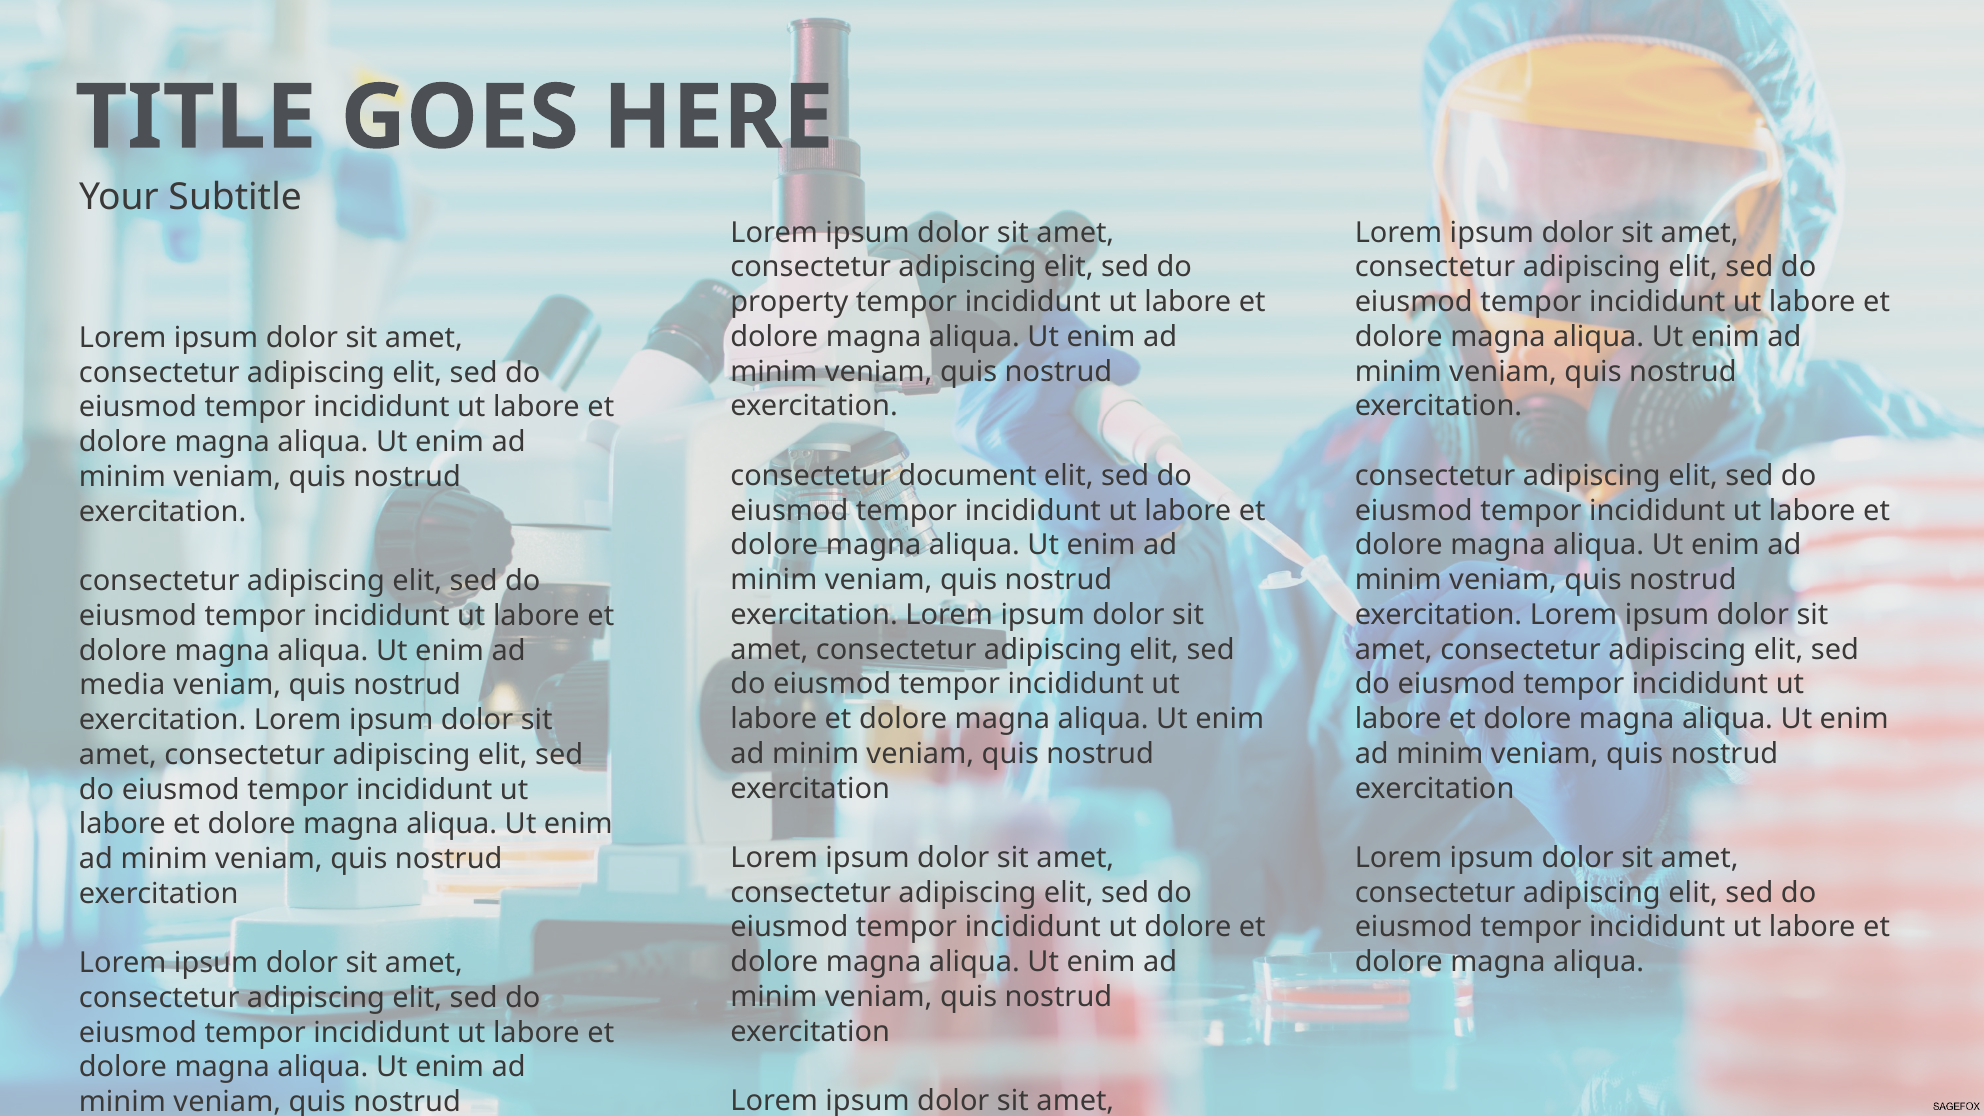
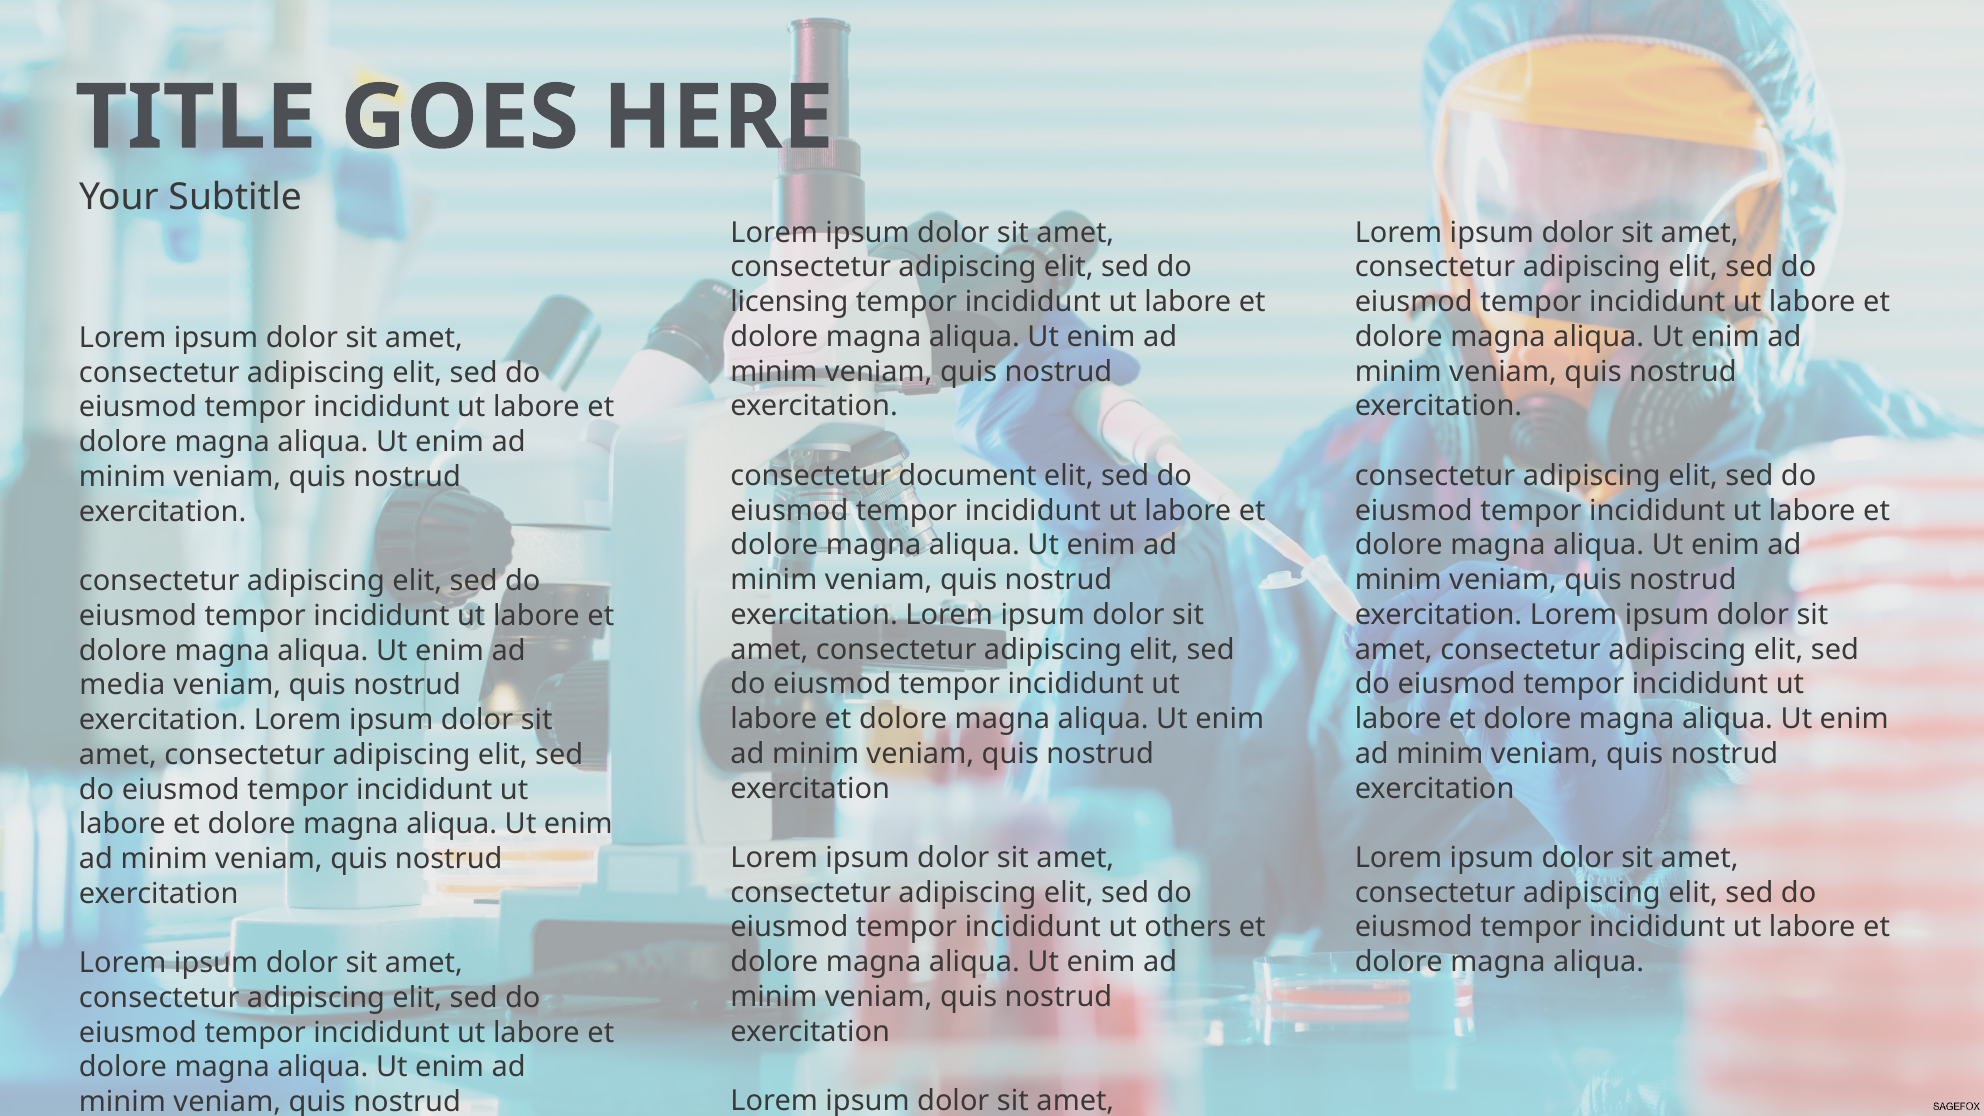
property: property -> licensing
ut dolore: dolore -> others
